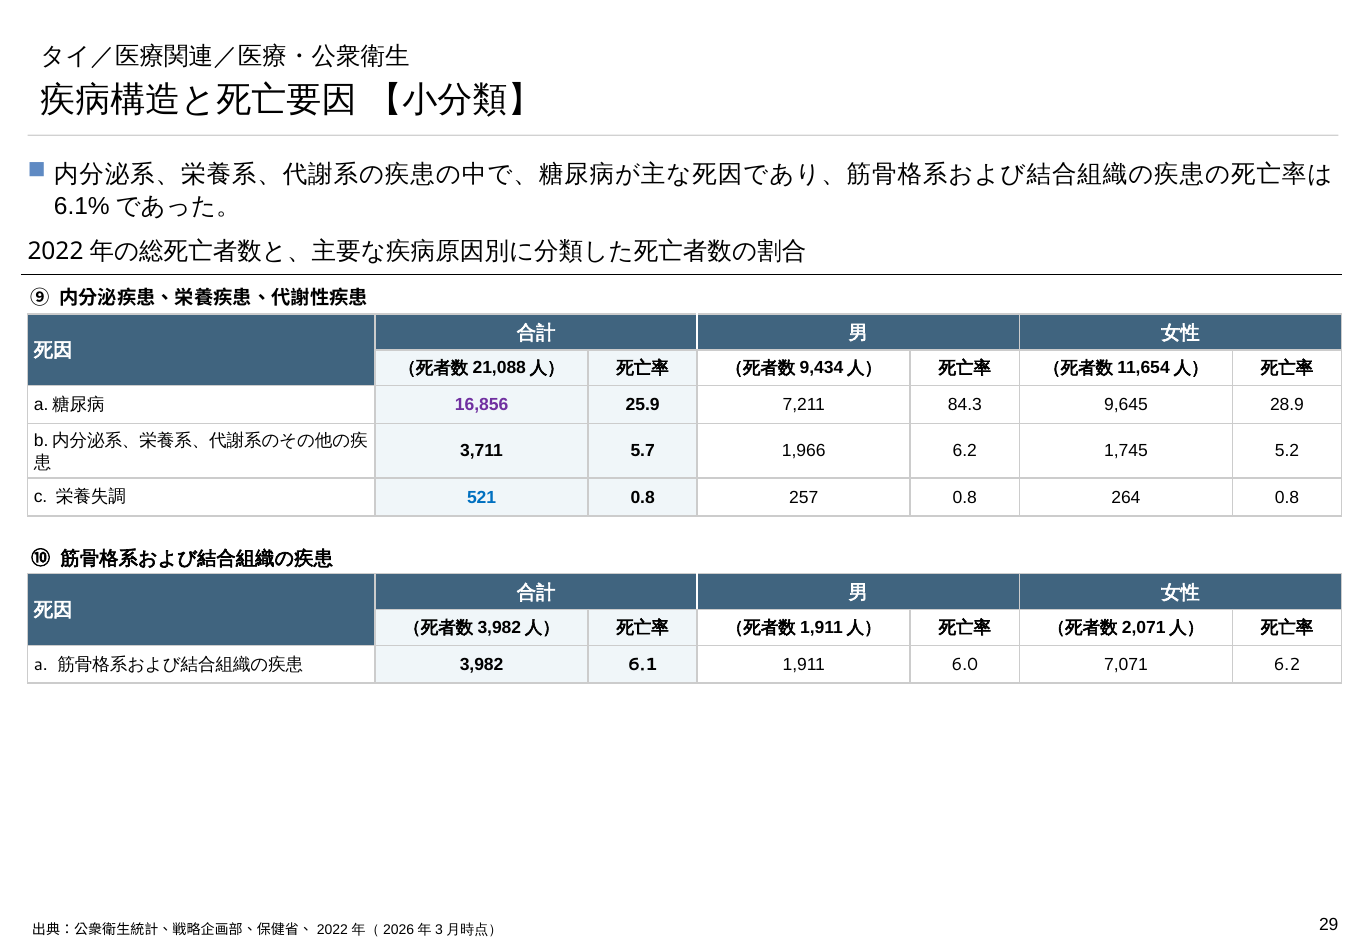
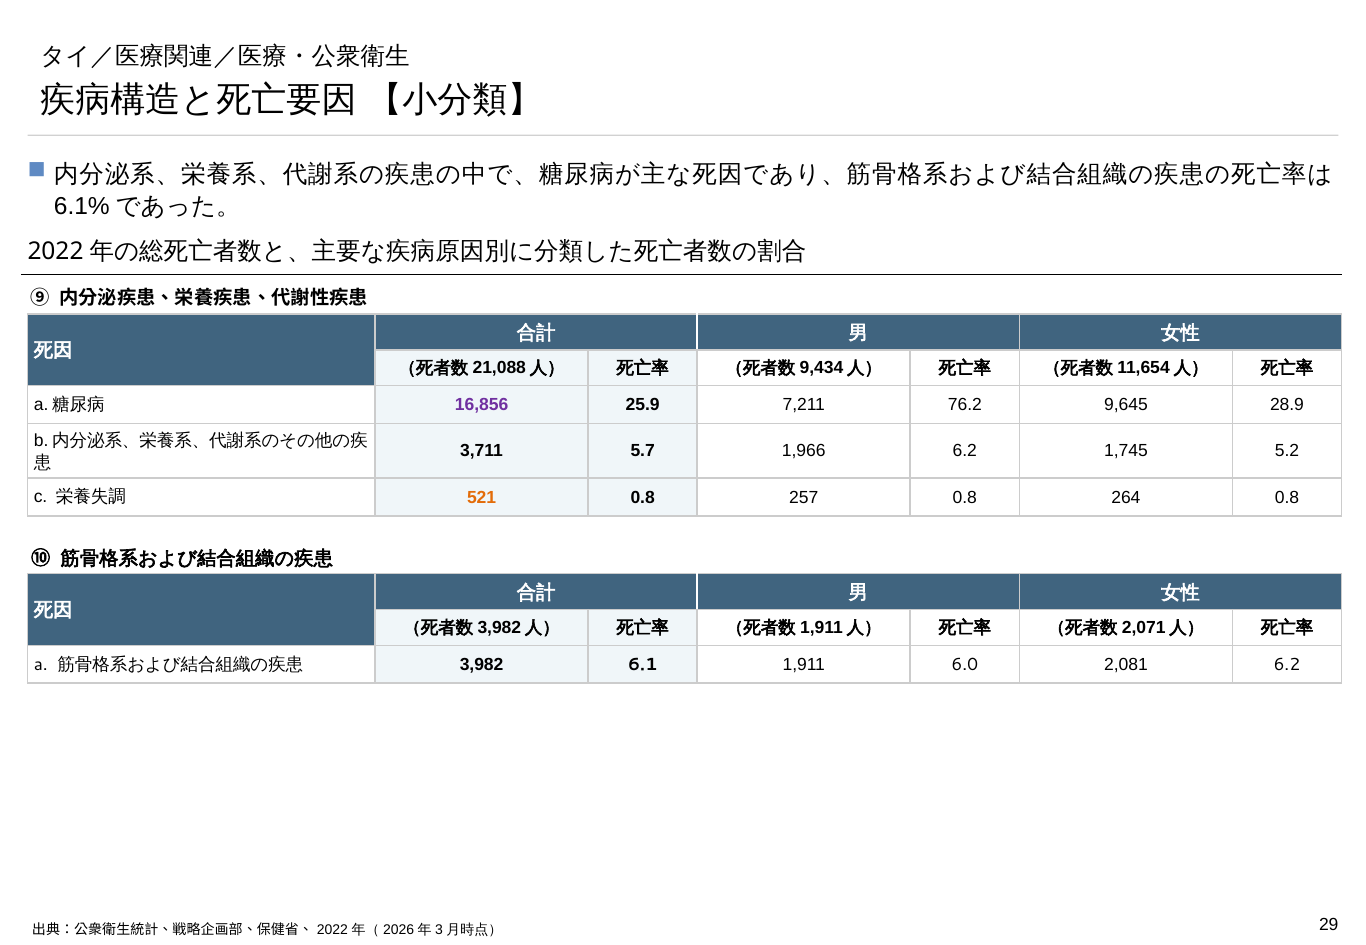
84.3: 84.3 -> 76.2
521 colour: blue -> orange
7,071: 7,071 -> 2,081
